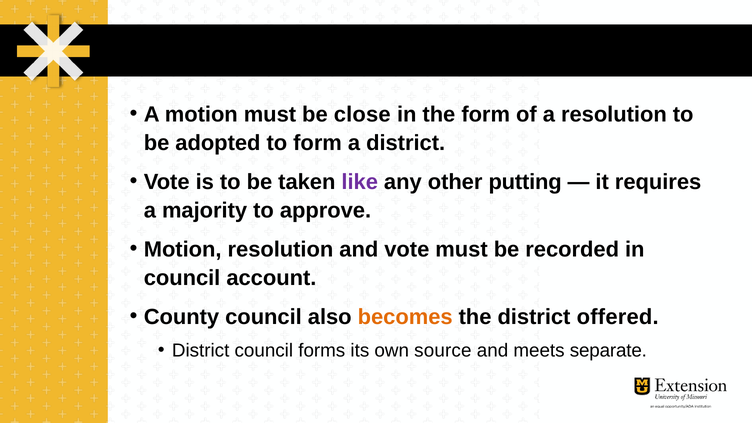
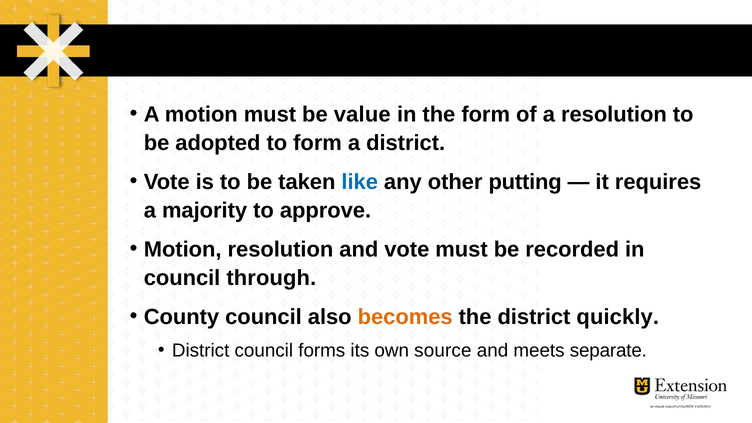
close: close -> value
like colour: purple -> blue
account: account -> through
offered: offered -> quickly
